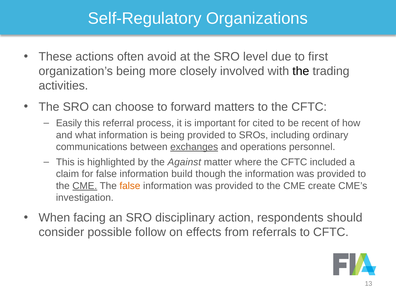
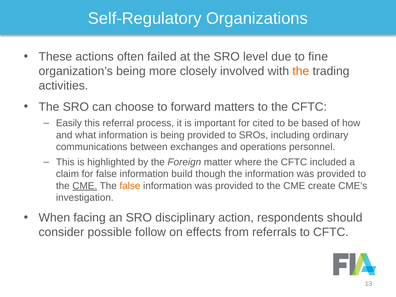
avoid: avoid -> failed
first: first -> fine
the at (301, 71) colour: black -> orange
recent: recent -> based
exchanges underline: present -> none
Against: Against -> Foreign
